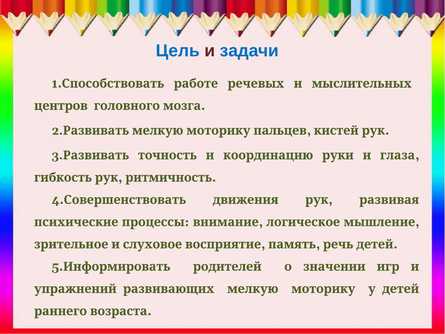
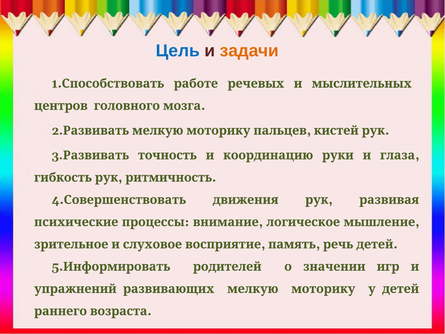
задачи colour: blue -> orange
